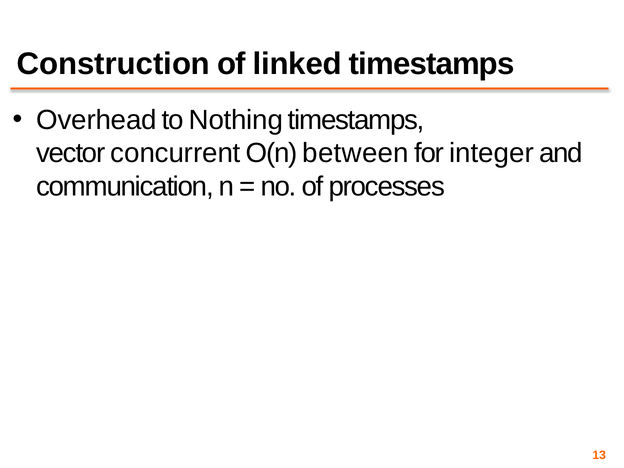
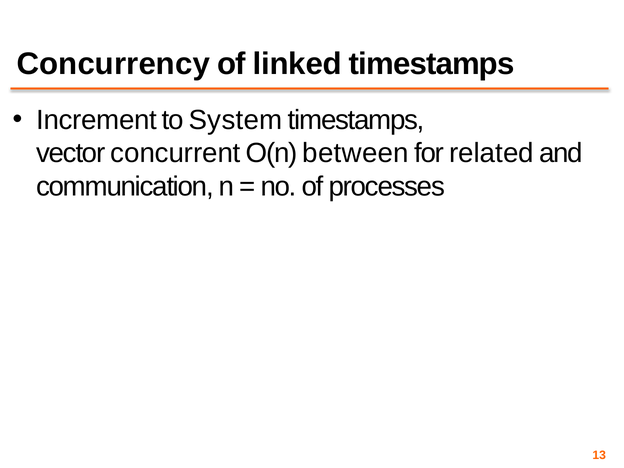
Construction: Construction -> Concurrency
Overhead: Overhead -> Increment
Nothing: Nothing -> System
integer: integer -> related
